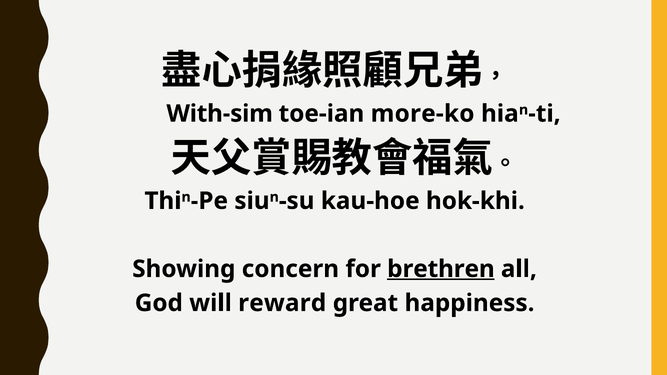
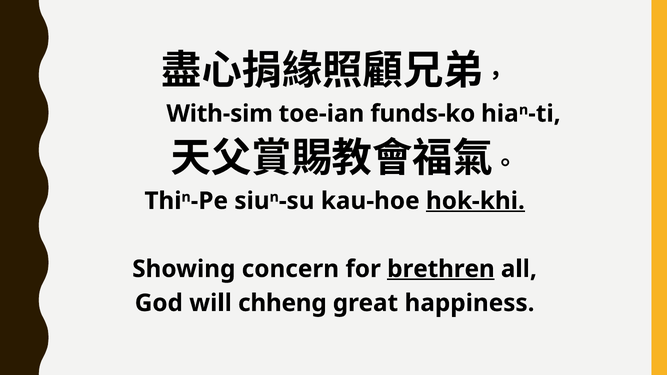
more-ko: more-ko -> funds-ko
hok-khi underline: none -> present
reward: reward -> chheng
